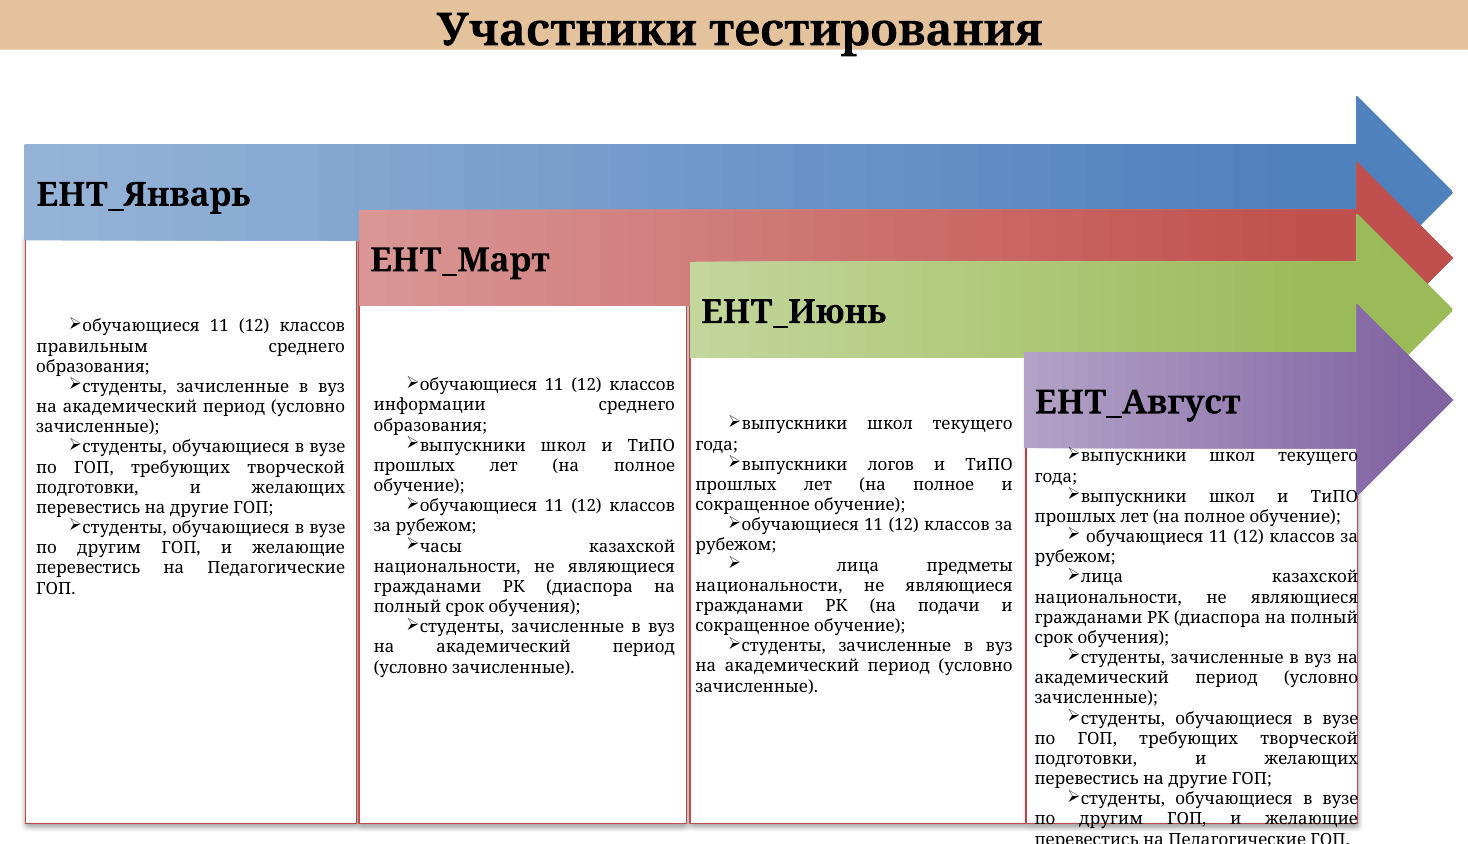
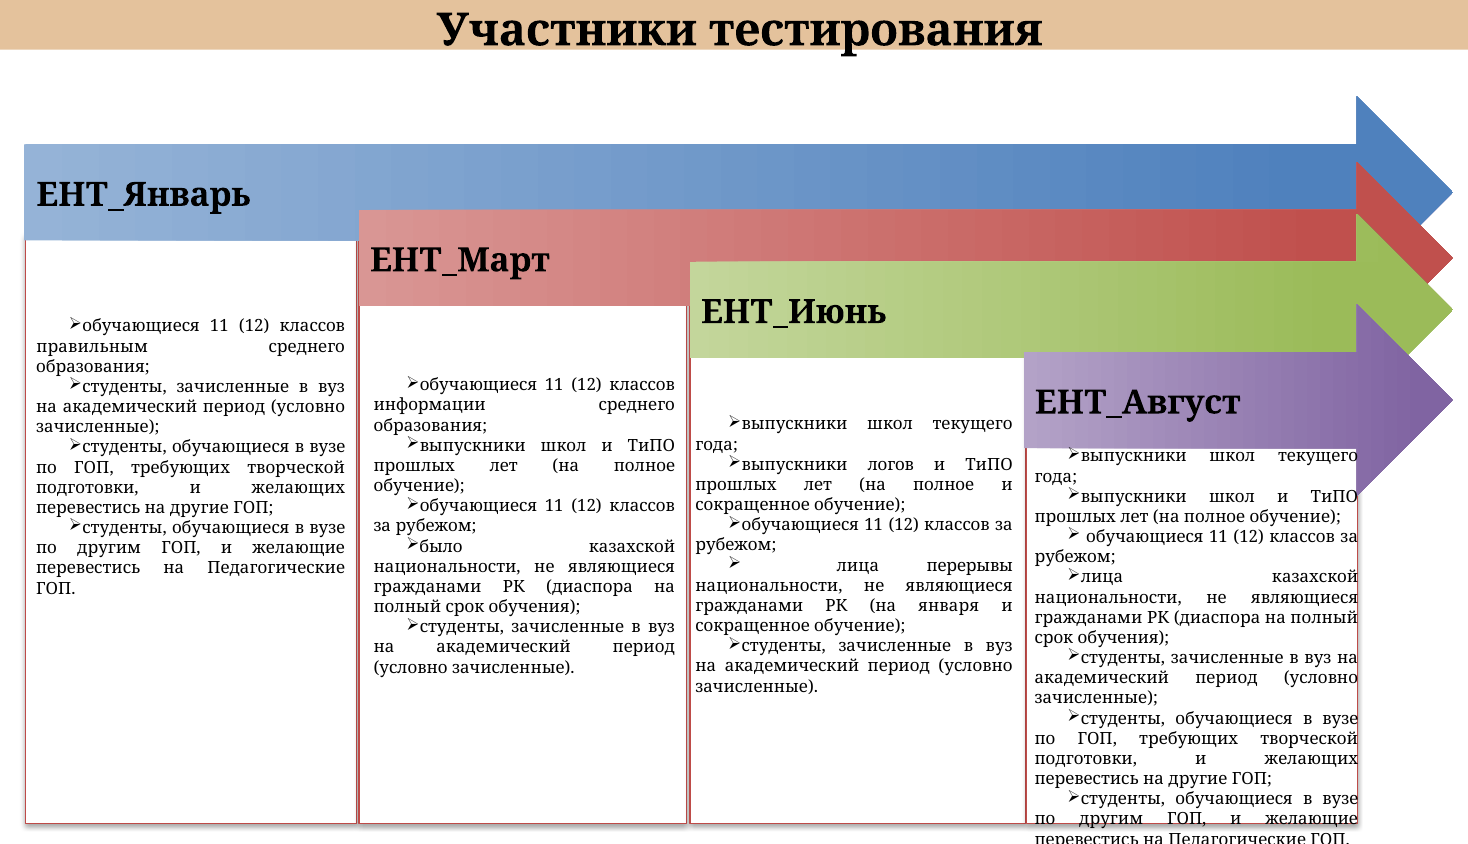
часы: часы -> было
предметы: предметы -> перерывы
подачи: подачи -> января
